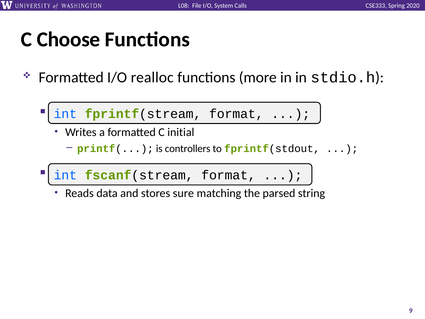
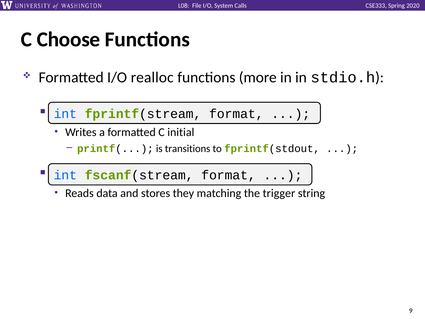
controllers: controllers -> transitions
sure: sure -> they
parsed: parsed -> trigger
